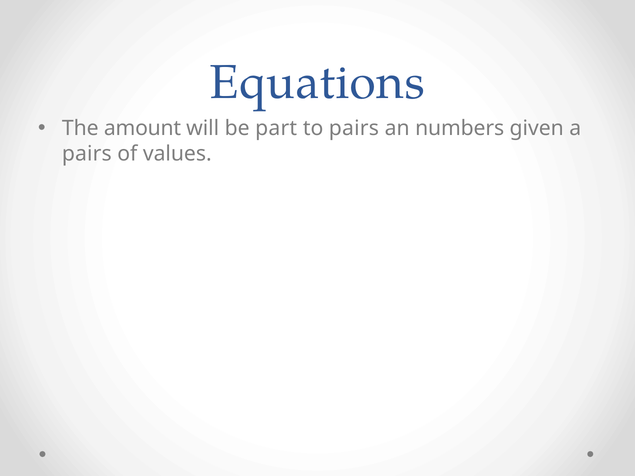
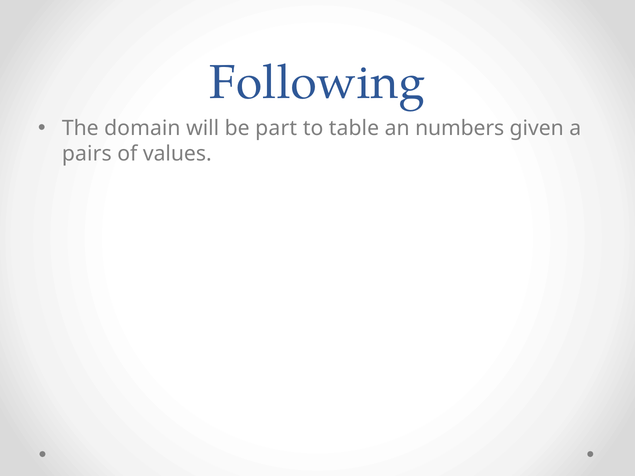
Equations: Equations -> Following
amount: amount -> domain
to pairs: pairs -> table
